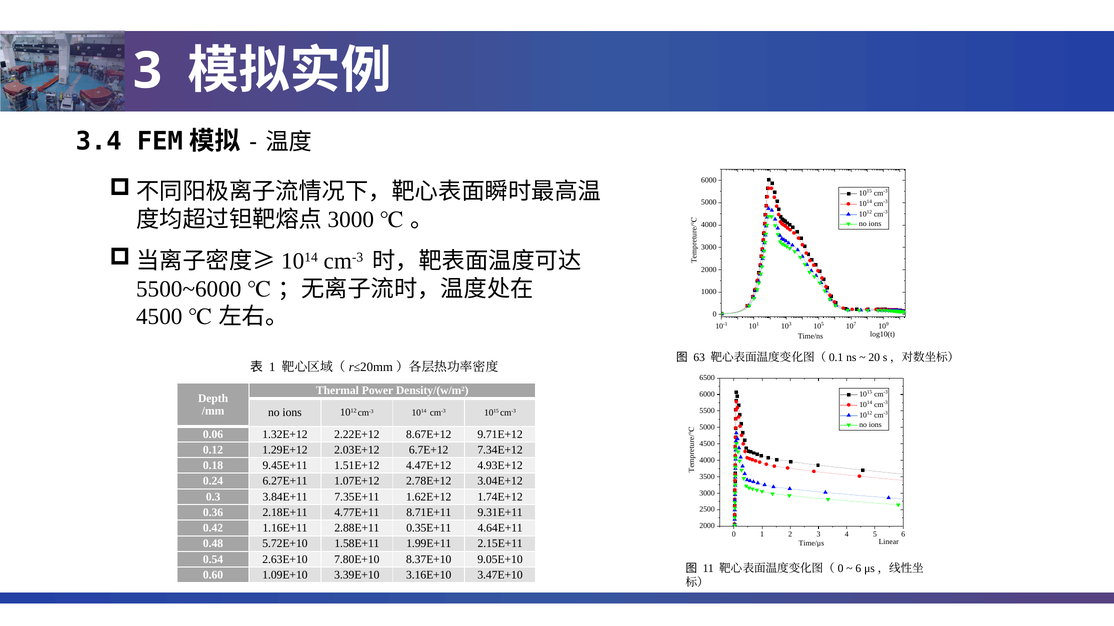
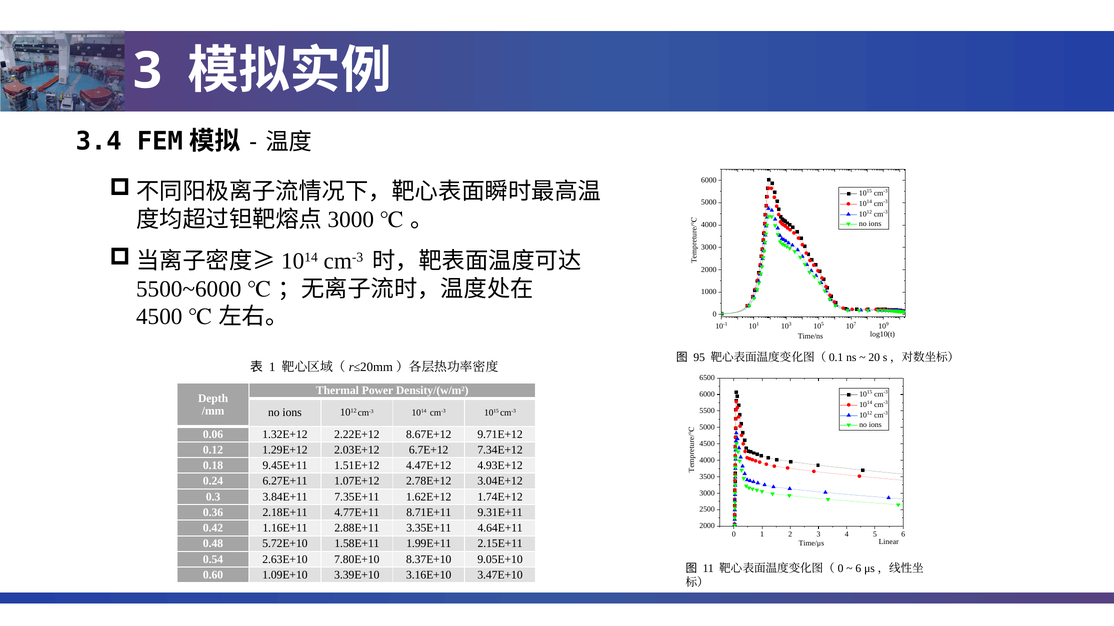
63: 63 -> 95
0.35E+11: 0.35E+11 -> 3.35E+11
